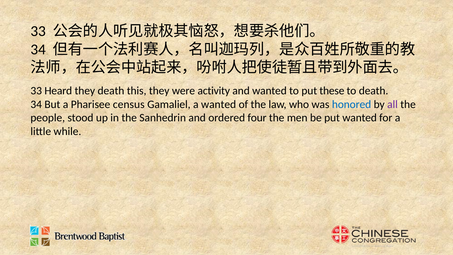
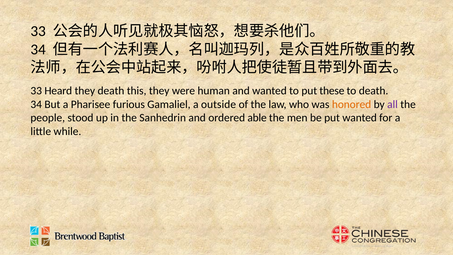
activity: activity -> human
census: census -> furious
a wanted: wanted -> outside
honored colour: blue -> orange
four: four -> able
